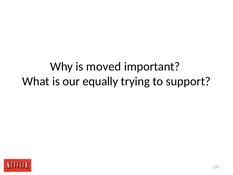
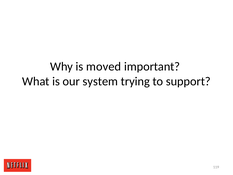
equally: equally -> system
